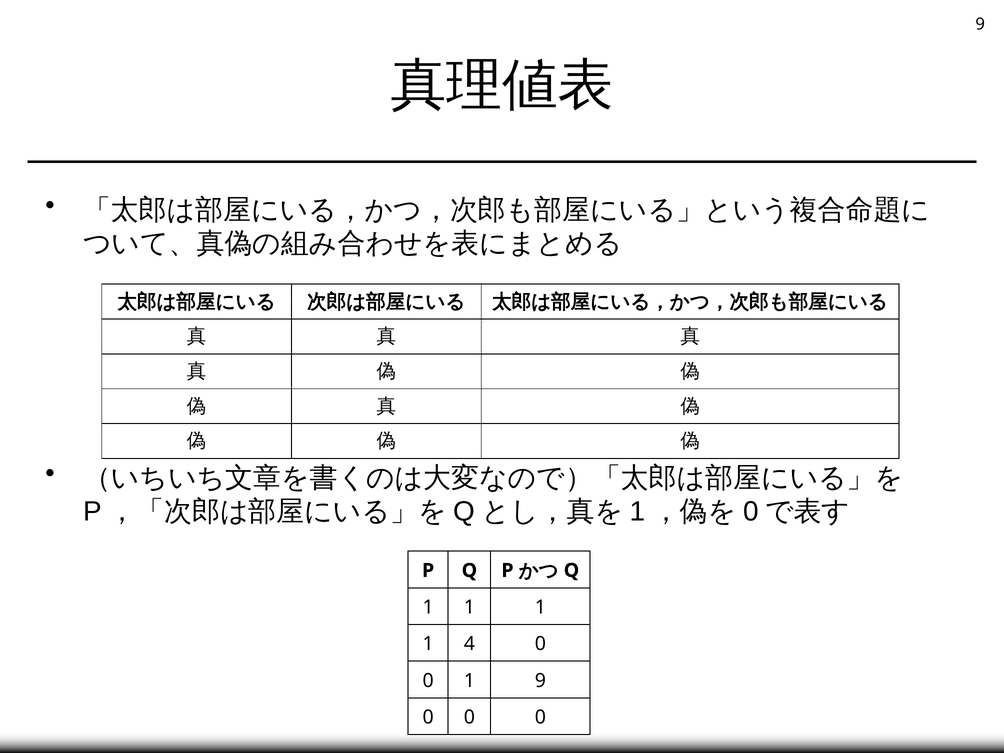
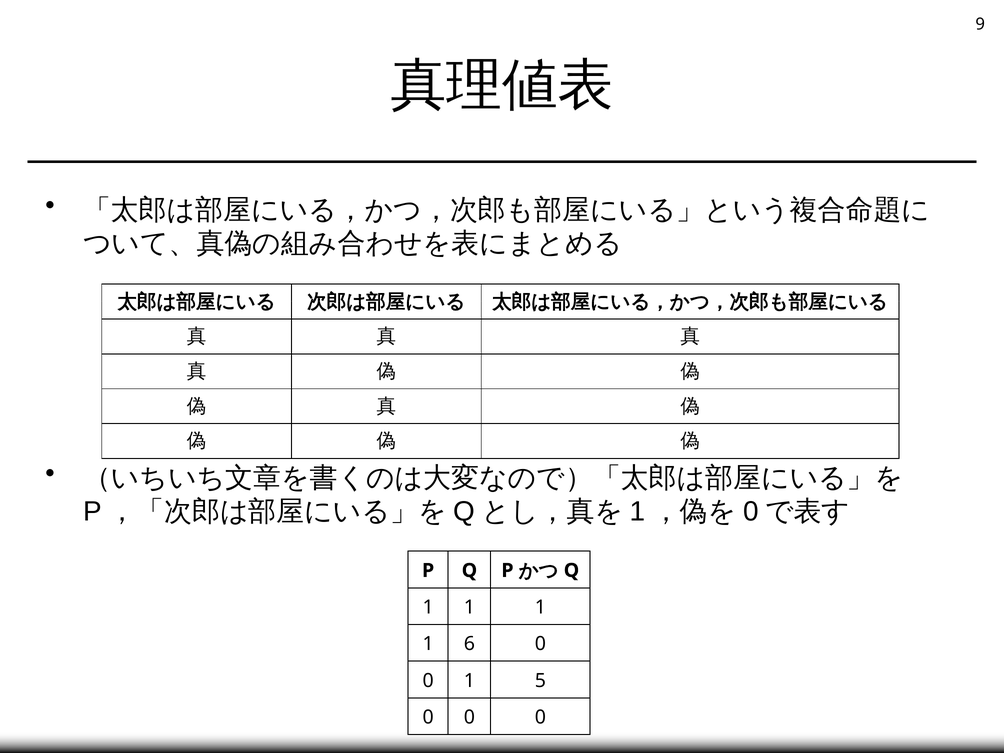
4: 4 -> 6
1 9: 9 -> 5
